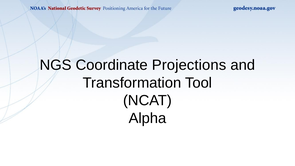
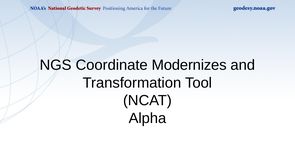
Projections: Projections -> Modernizes
